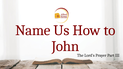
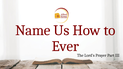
John: John -> Ever
